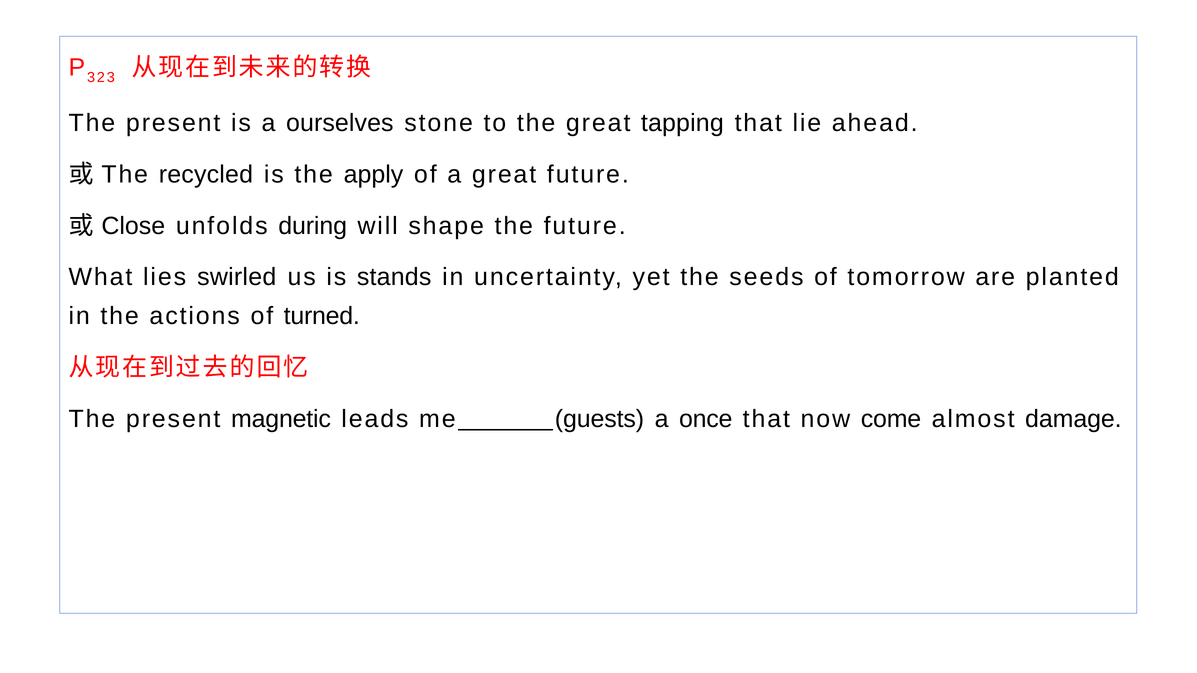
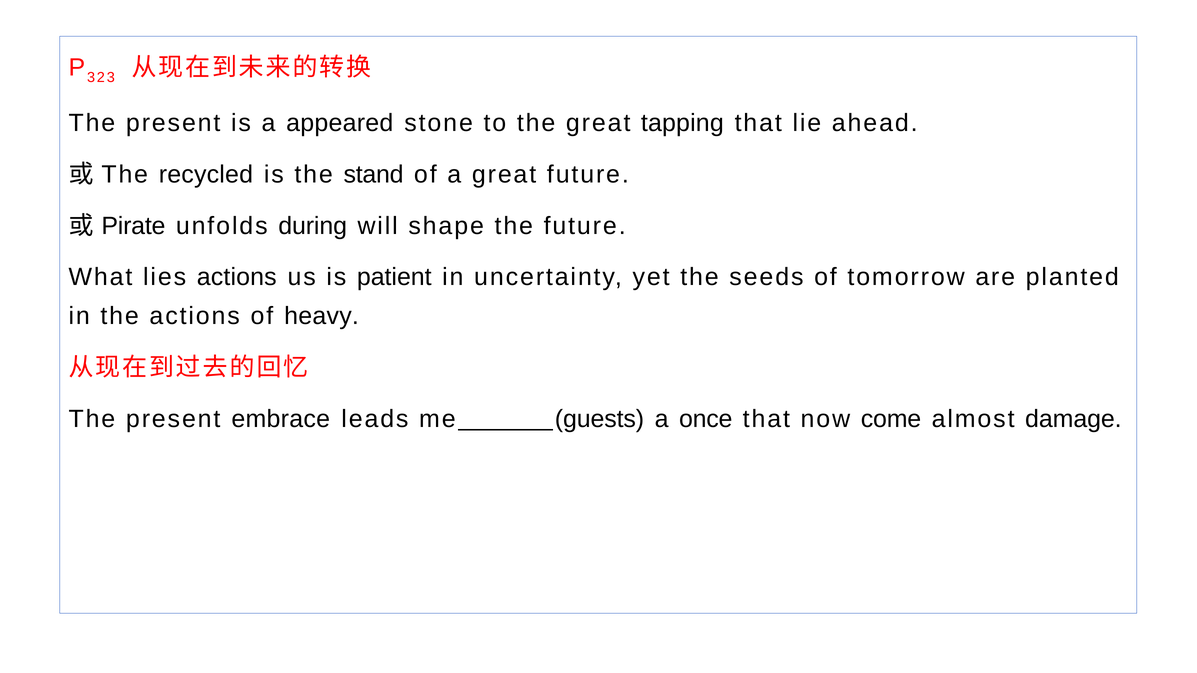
ourselves: ourselves -> appeared
apply: apply -> stand
Close: Close -> Pirate
lies swirled: swirled -> actions
stands: stands -> patient
turned: turned -> heavy
magnetic: magnetic -> embrace
